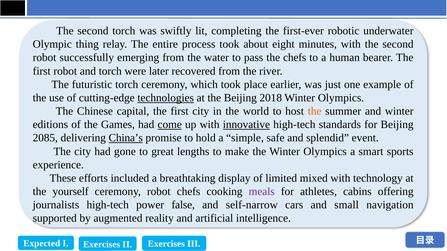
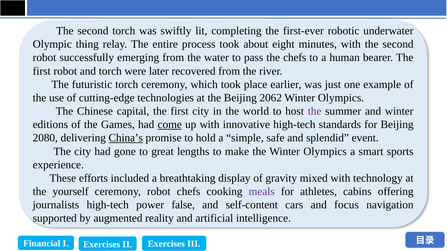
technologies underline: present -> none
2018: 2018 -> 2062
the at (315, 111) colour: orange -> purple
innovative underline: present -> none
2085: 2085 -> 2080
limited: limited -> gravity
self-narrow: self-narrow -> self-content
small: small -> focus
Expected: Expected -> Financial
